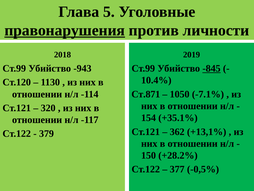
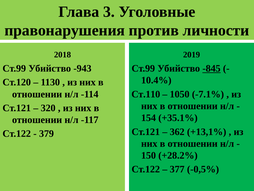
5: 5 -> 3
правонарушения underline: present -> none
Ст.871: Ст.871 -> Ст.110
